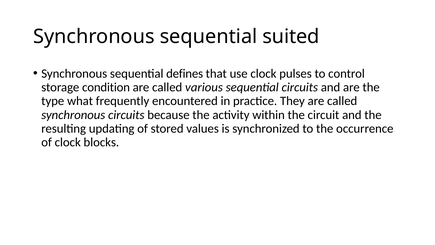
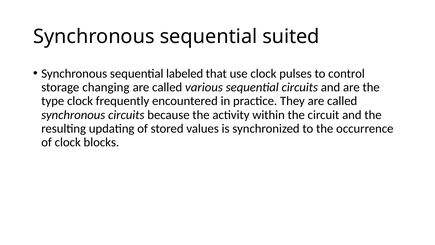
defines: defines -> labeled
condition: condition -> changing
type what: what -> clock
